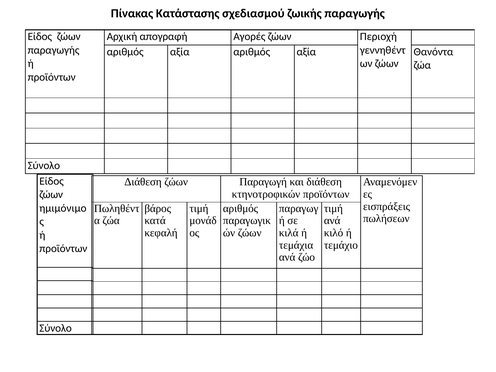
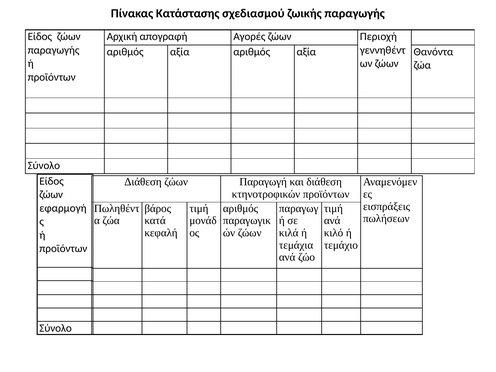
ημιμόνιμο: ημιμόνιμο -> εφαρμογή
